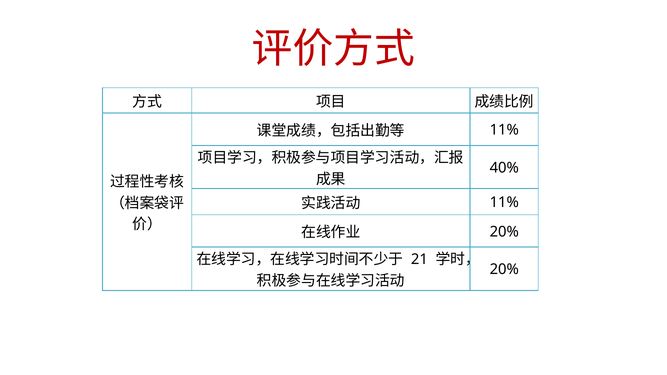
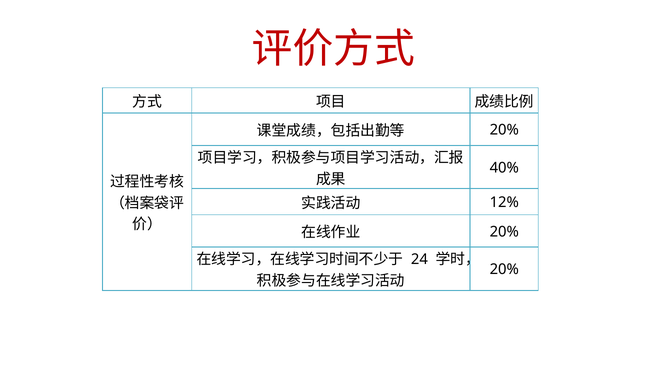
11% at (504, 130): 11% -> 20%
11% at (504, 203): 11% -> 12%
21: 21 -> 24
